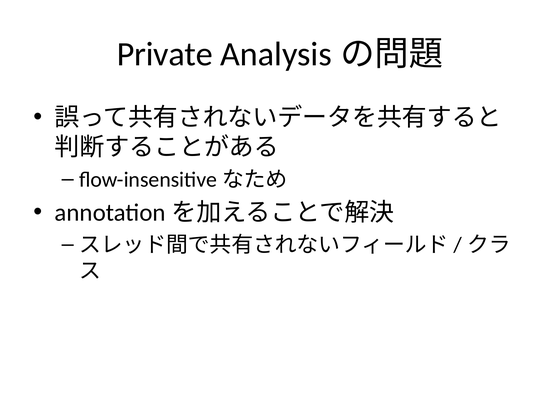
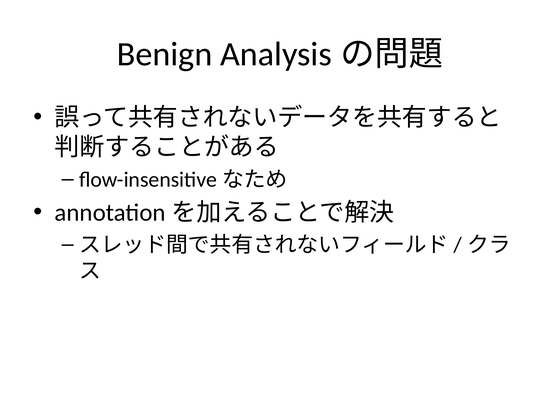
Private: Private -> Benign
